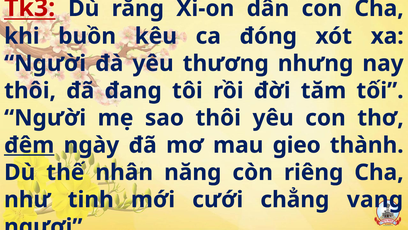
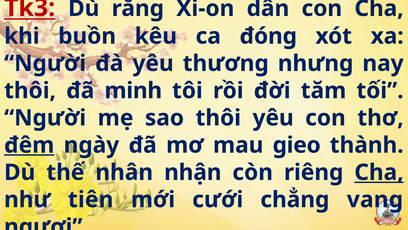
đang: đang -> minh
năng: năng -> nhận
Cha at (379, 172) underline: none -> present
tinh: tinh -> tiên
